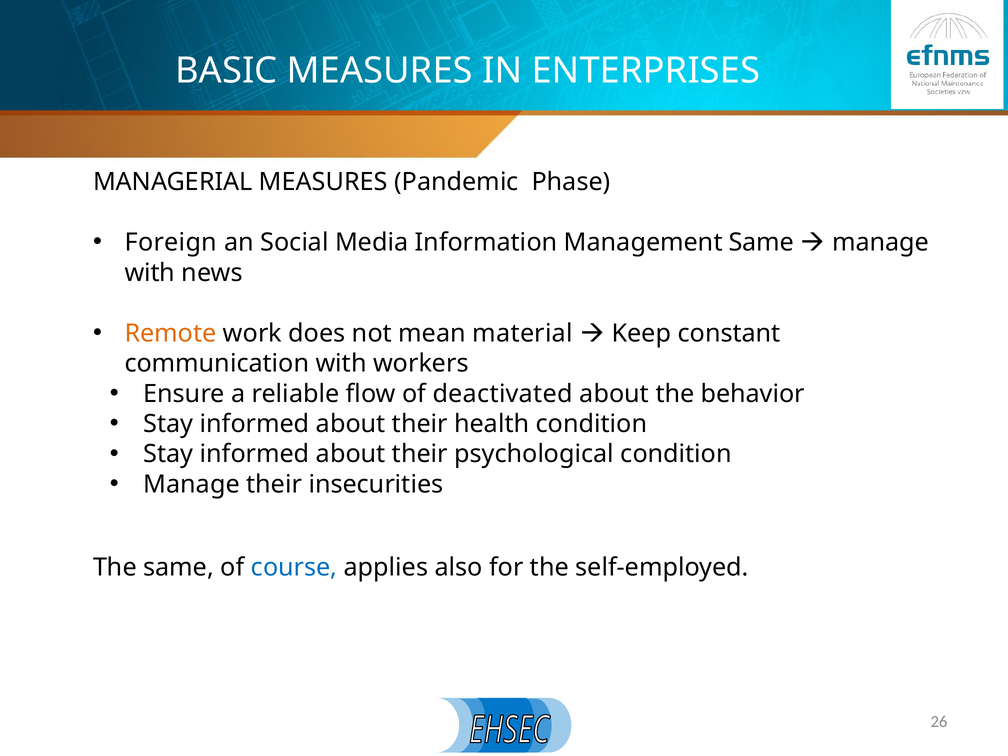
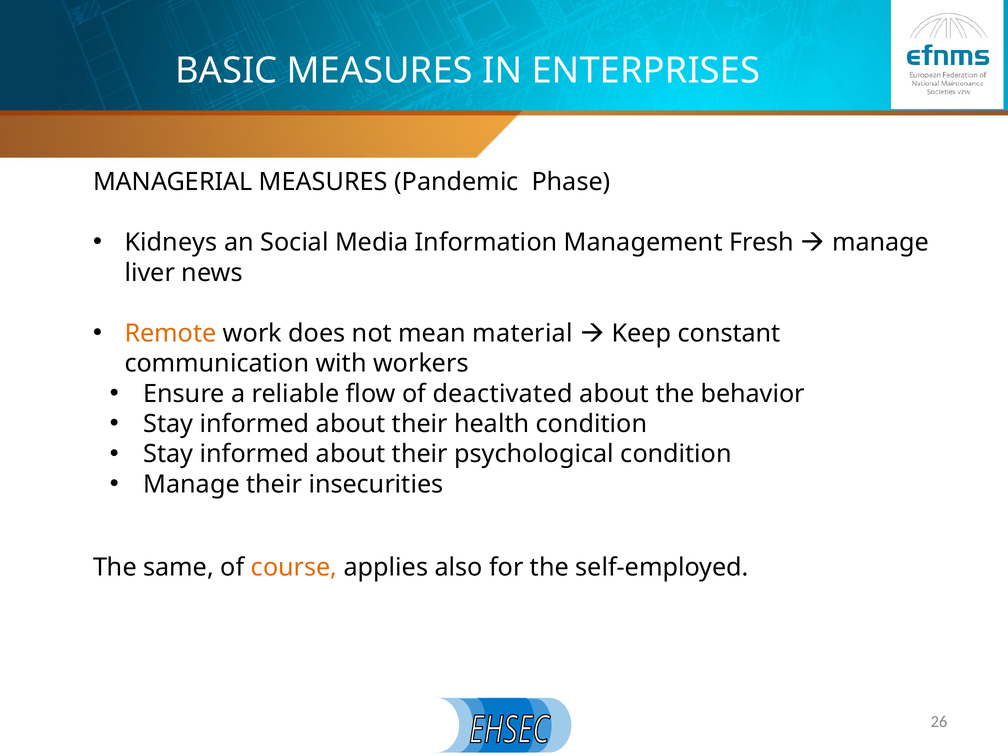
Foreign: Foreign -> Kidneys
Management Same: Same -> Fresh
with at (150, 273): with -> liver
course colour: blue -> orange
